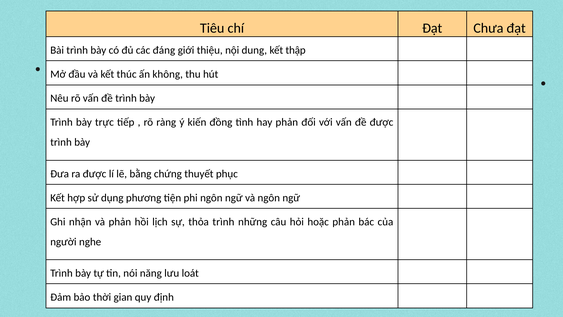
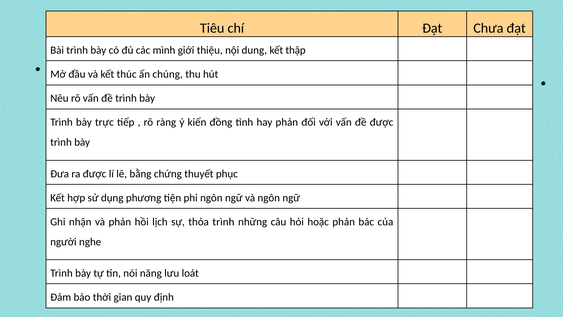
đáng: đáng -> mình
không: không -> chúng
